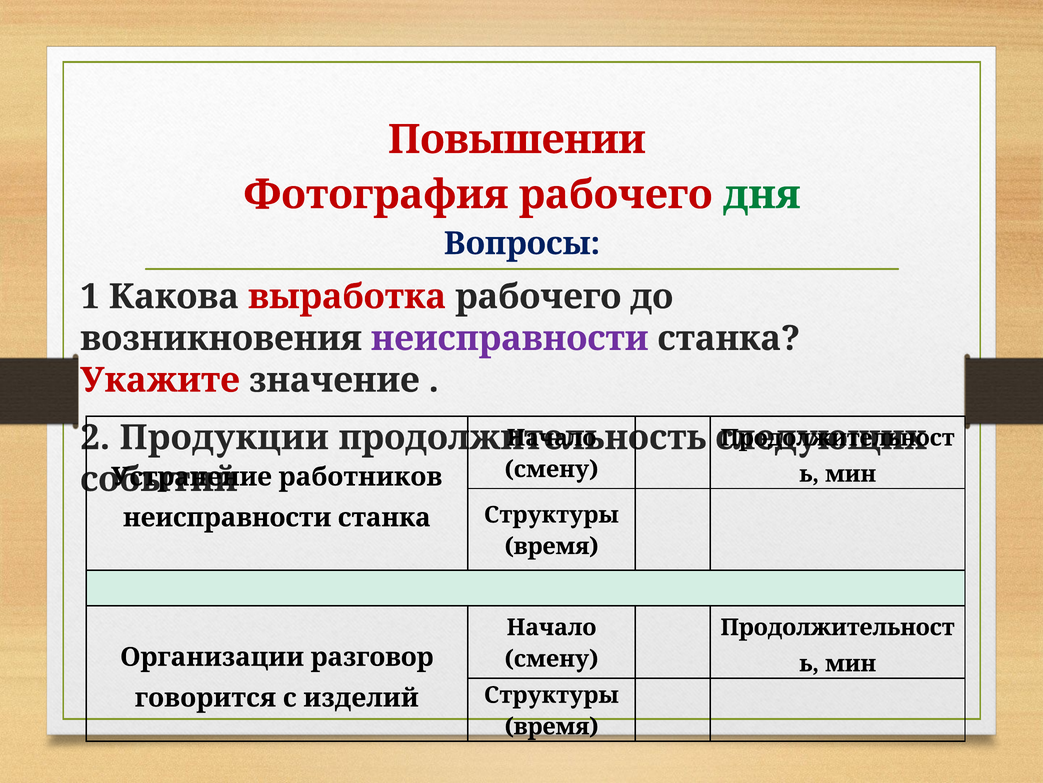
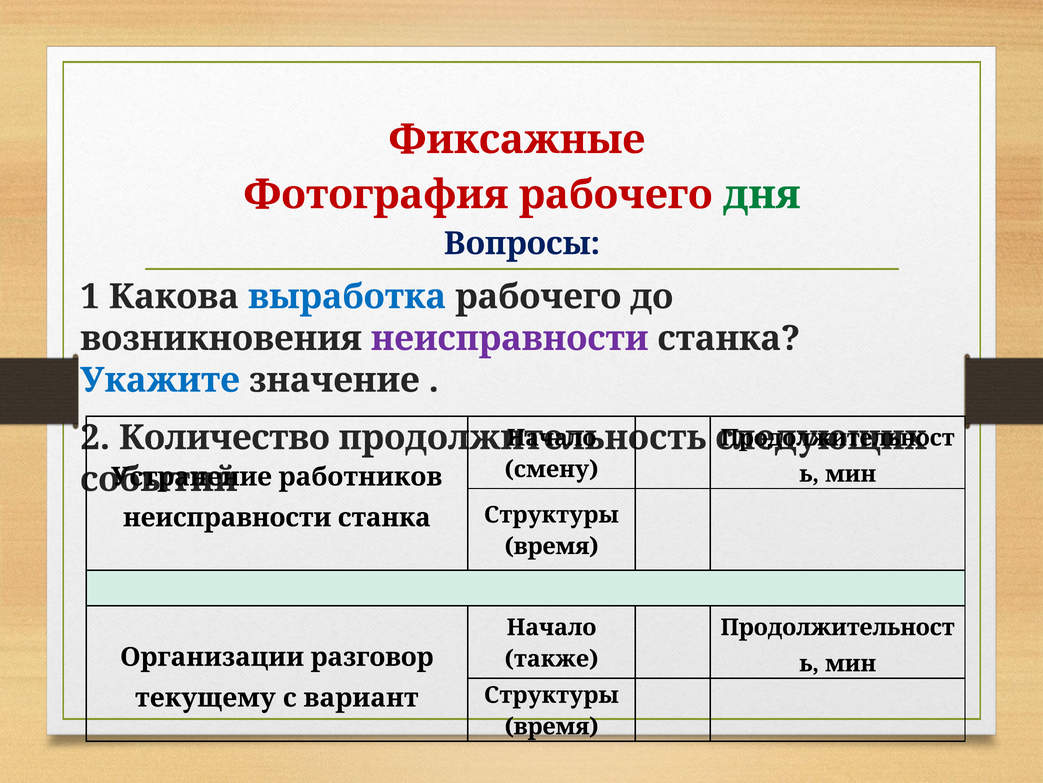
Повышении: Повышении -> Фиксажные
выработка colour: red -> blue
Укажите colour: red -> blue
Продукции: Продукции -> Количество
смену at (551, 658): смену -> также
говорится: говорится -> текущему
изделий: изделий -> вариант
